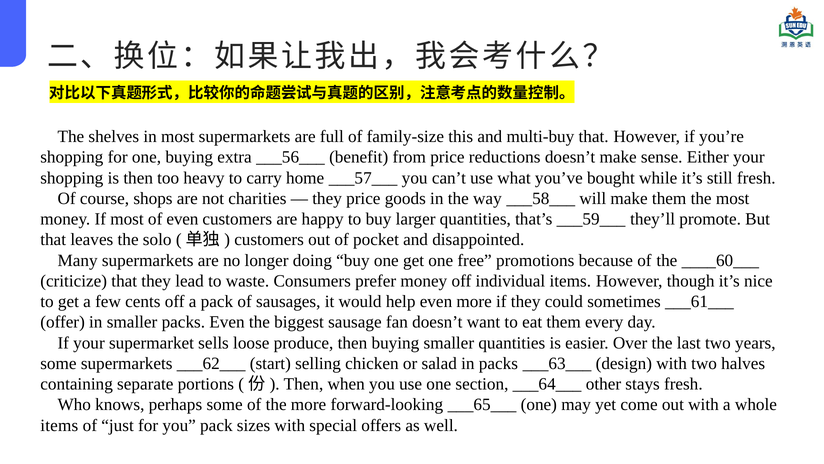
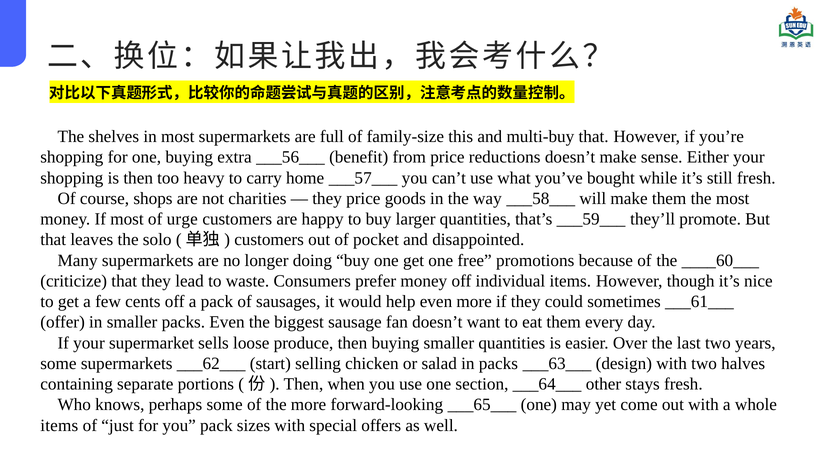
of even: even -> urge
